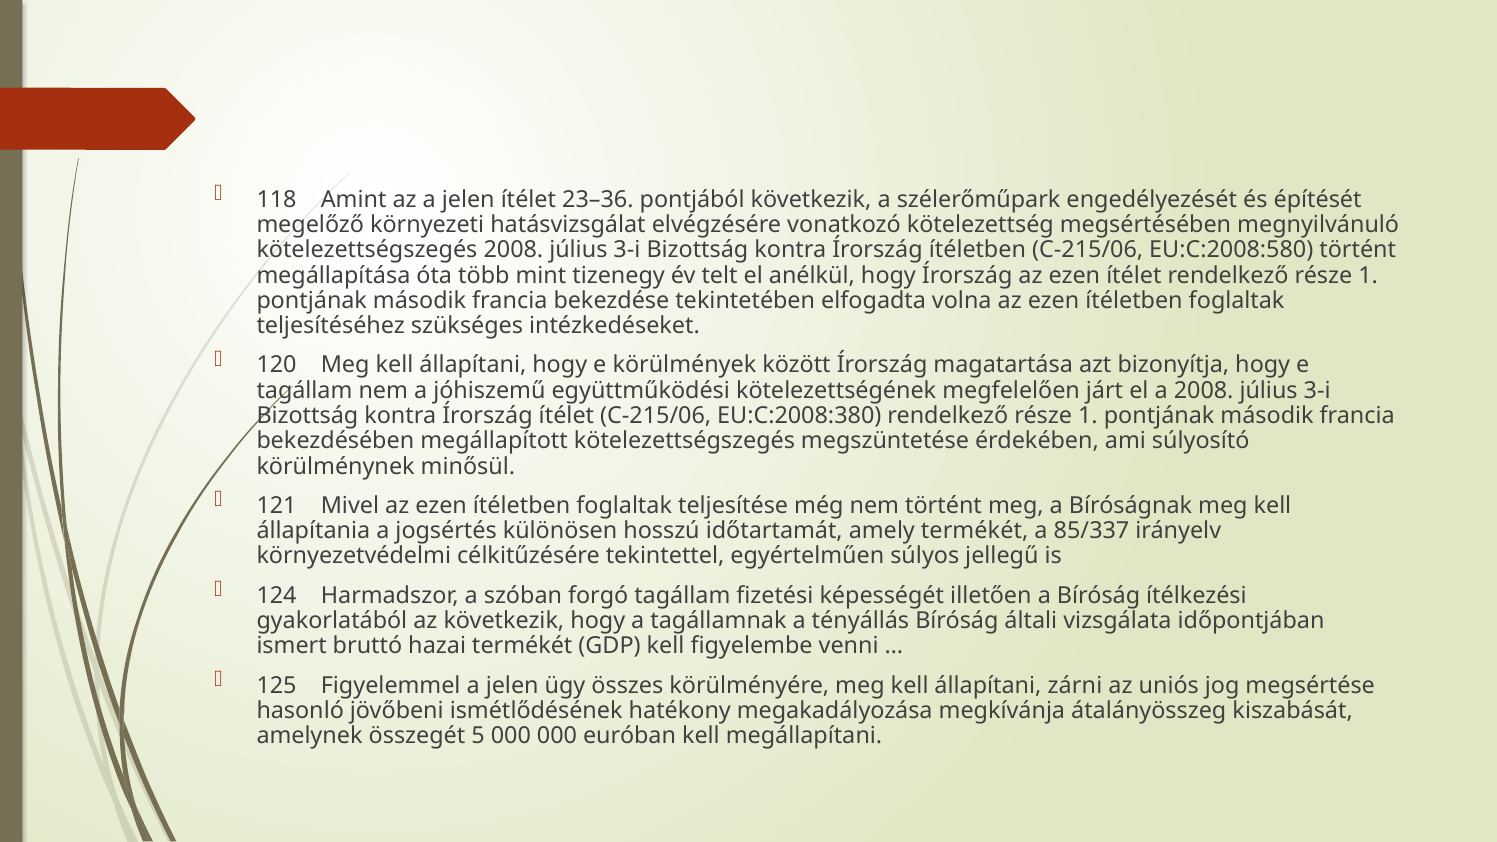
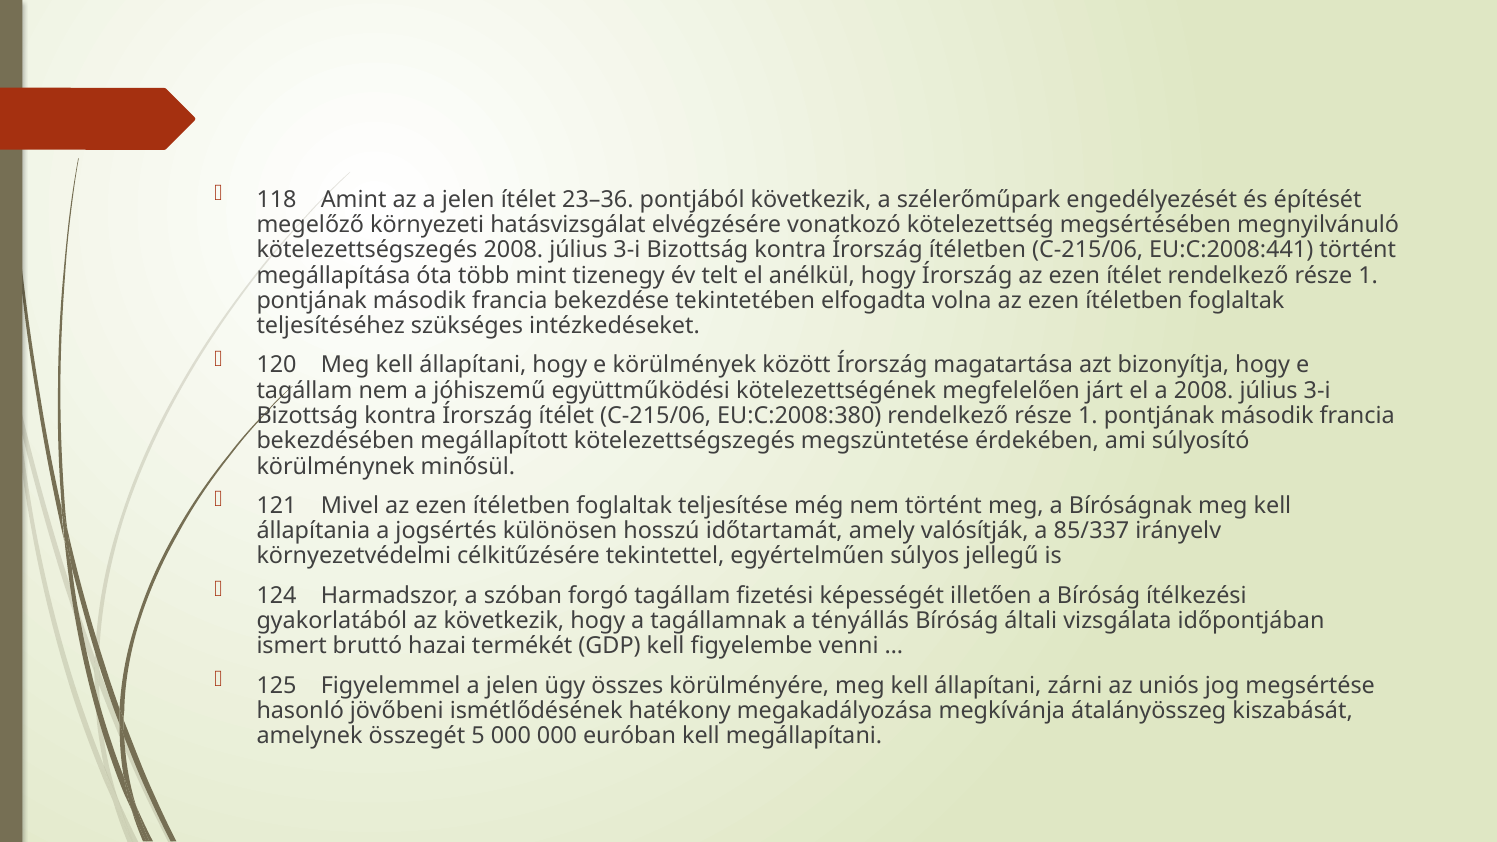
EU:C:2008:580: EU:C:2008:580 -> EU:C:2008:441
amely termékét: termékét -> valósítják
